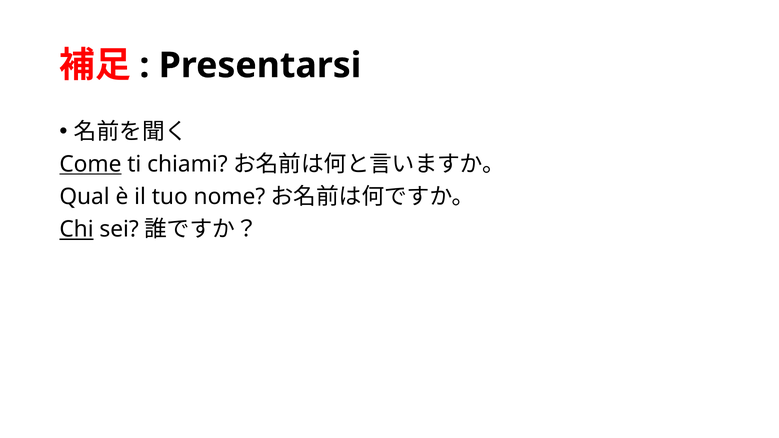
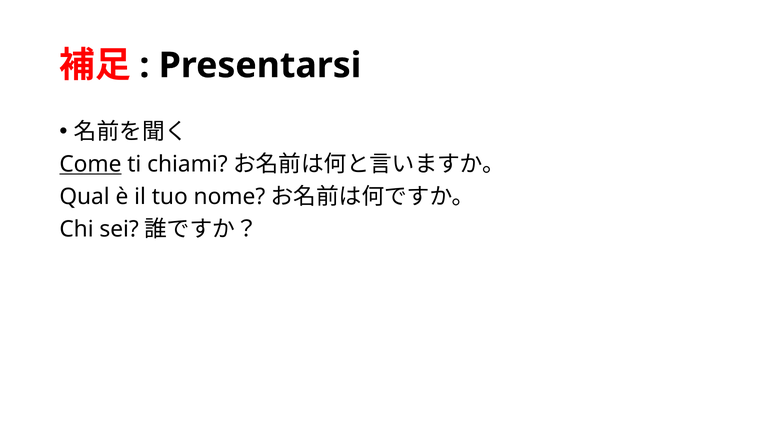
Chi underline: present -> none
